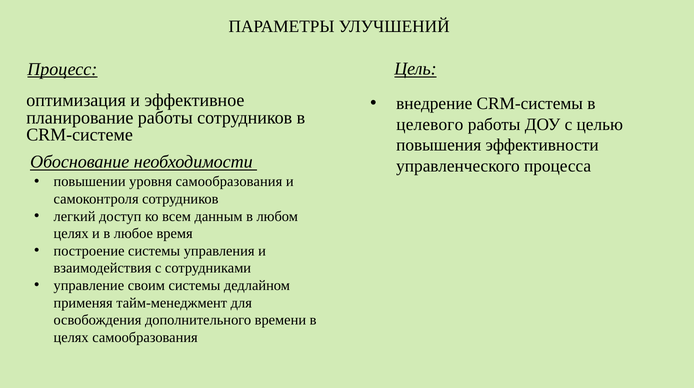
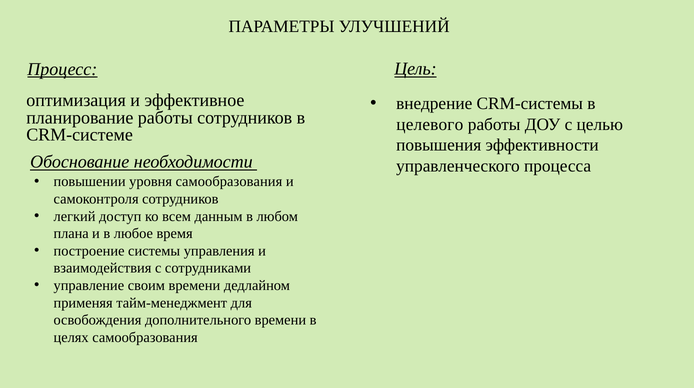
целях at (71, 233): целях -> плана
своим системы: системы -> времени
